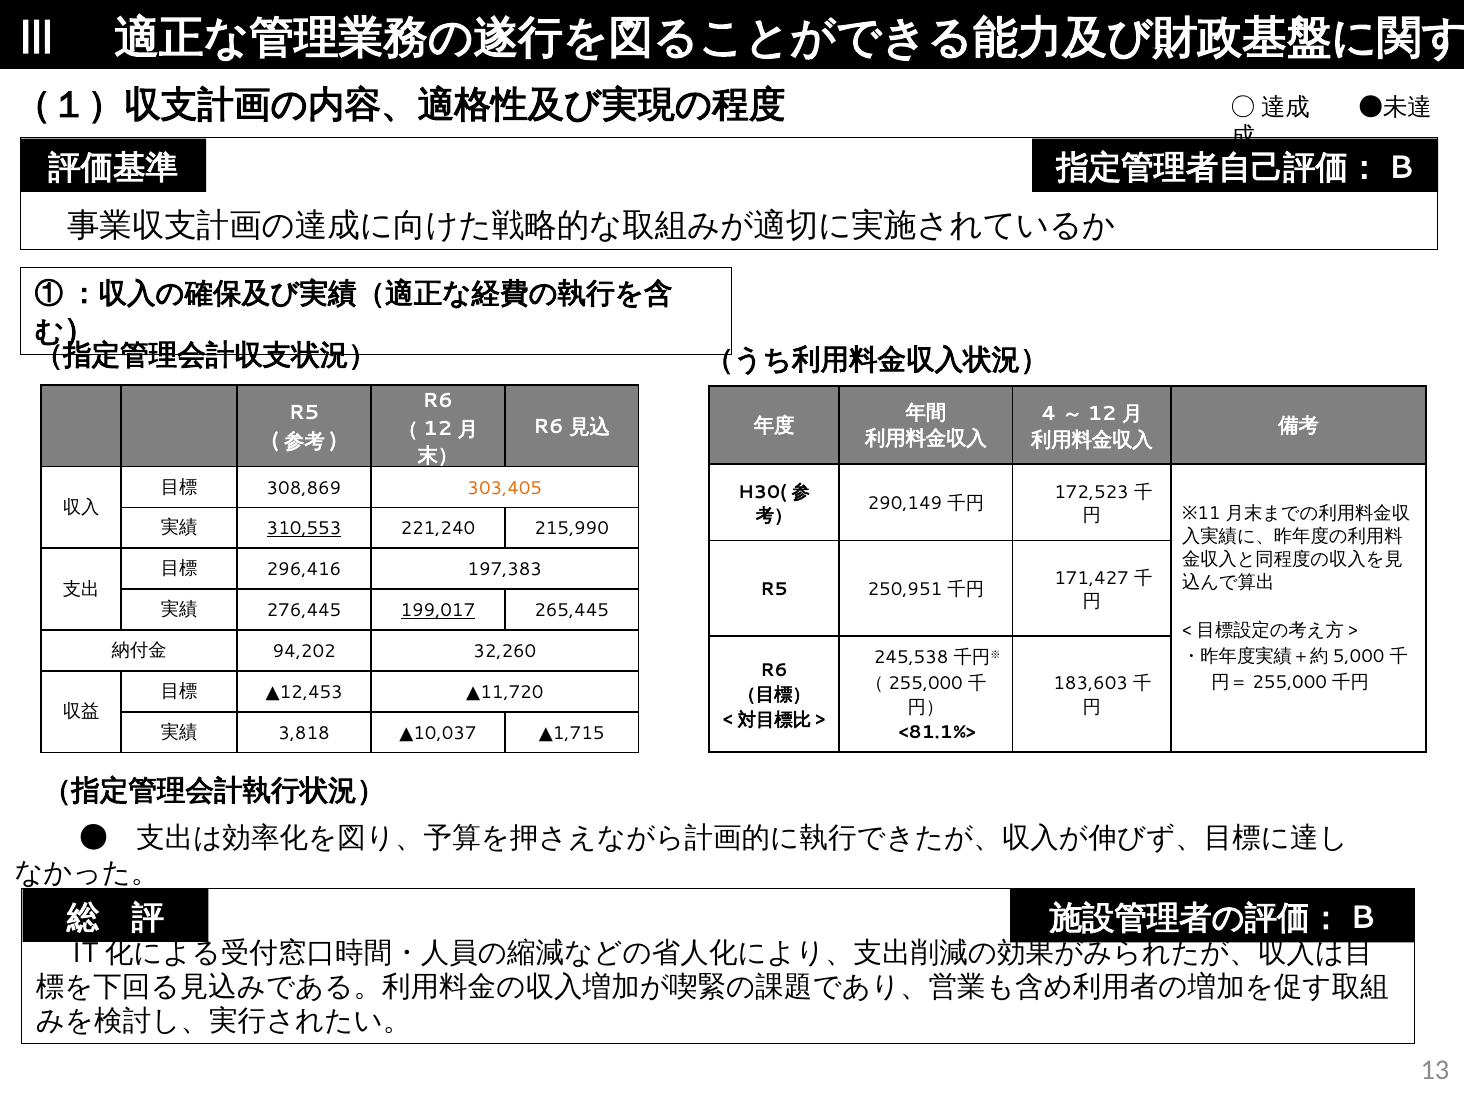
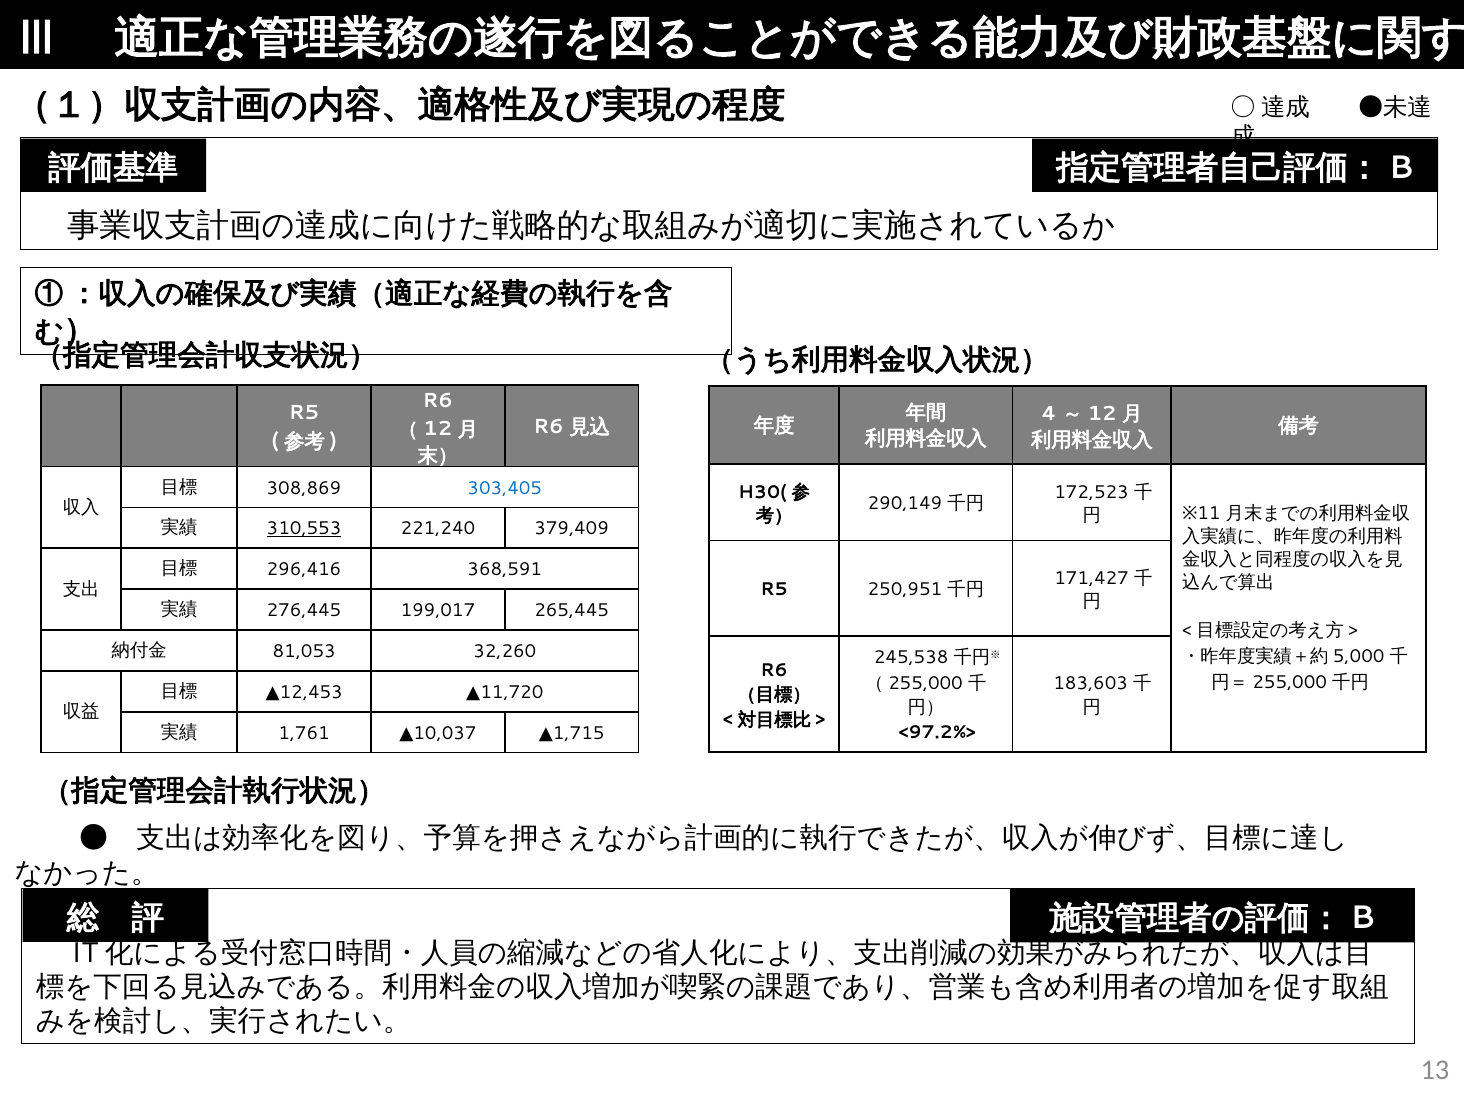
303,405 colour: orange -> blue
215,990: 215,990 -> 379,409
197,383: 197,383 -> 368,591
199,017 underline: present -> none
94,202: 94,202 -> 81,053
3,818: 3,818 -> 1,761
<81.1%>: <81.1%> -> <97.2%>
